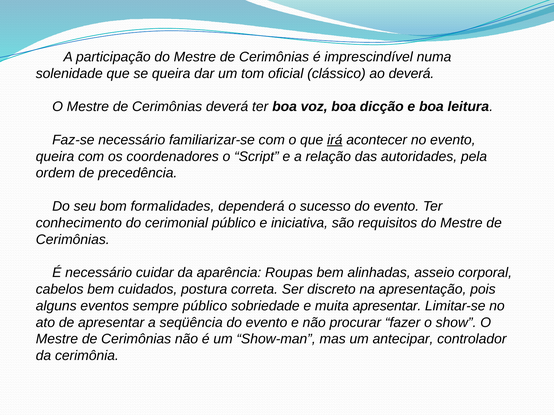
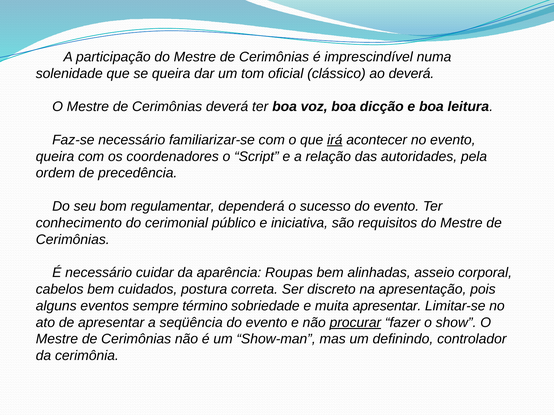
formalidades: formalidades -> regulamentar
sempre público: público -> término
procurar underline: none -> present
antecipar: antecipar -> definindo
